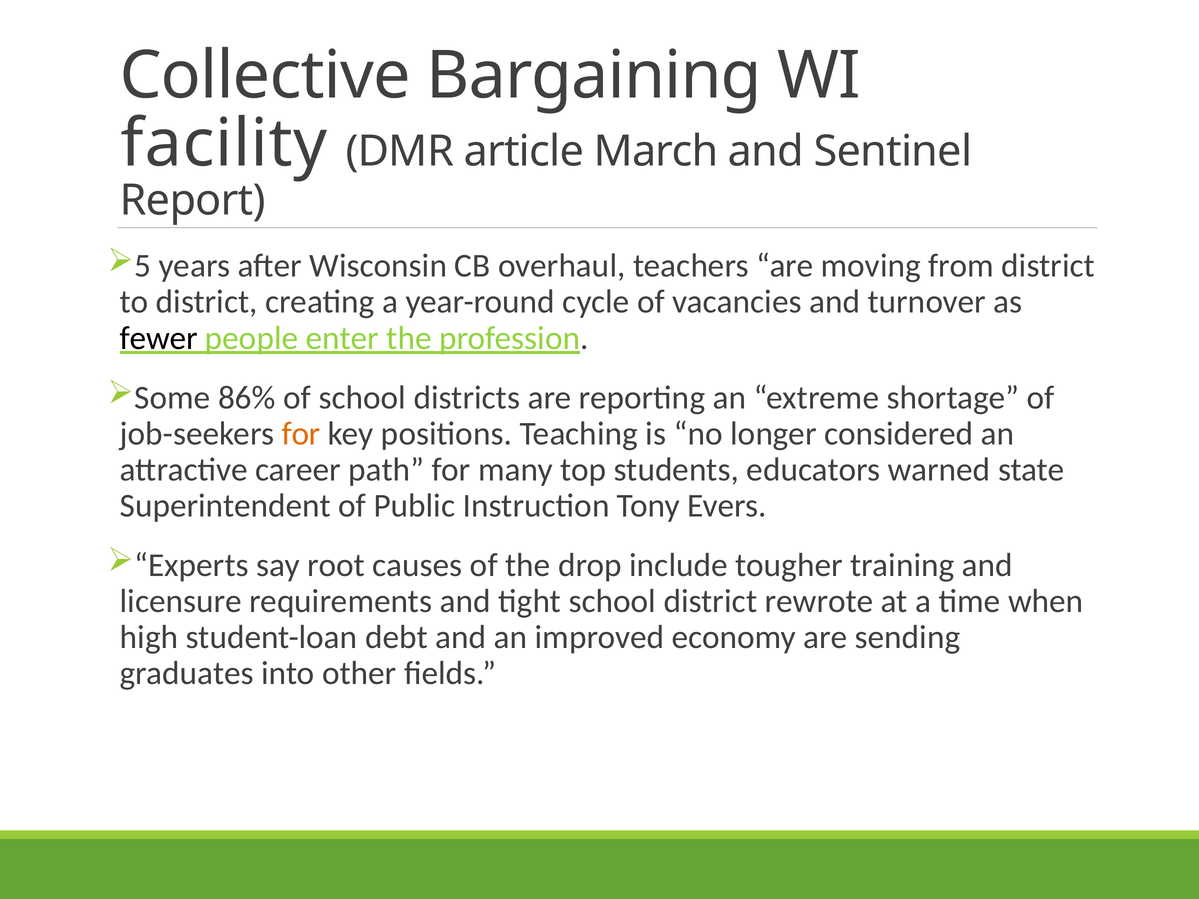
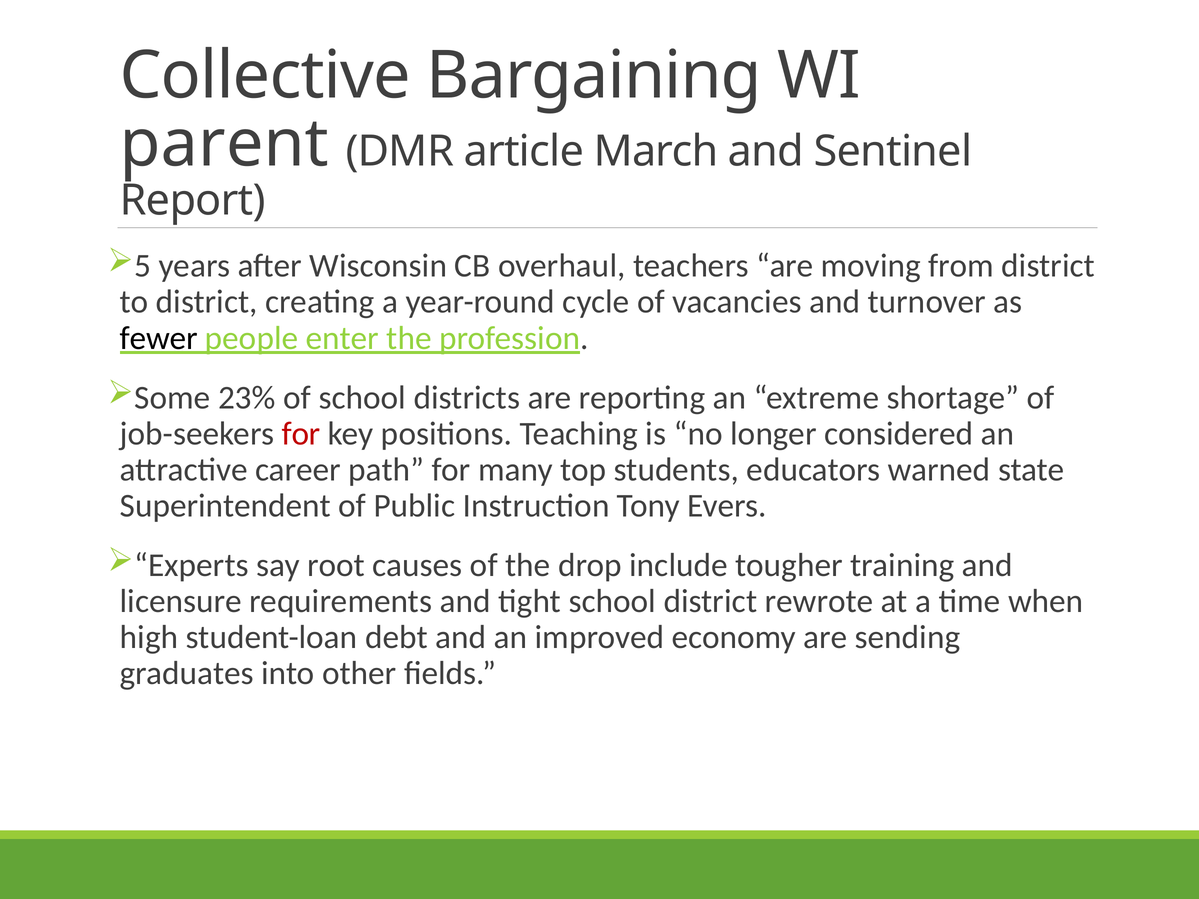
facility: facility -> parent
86%: 86% -> 23%
for at (301, 434) colour: orange -> red
